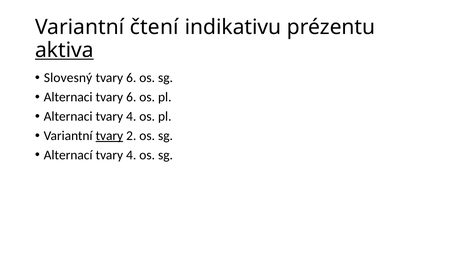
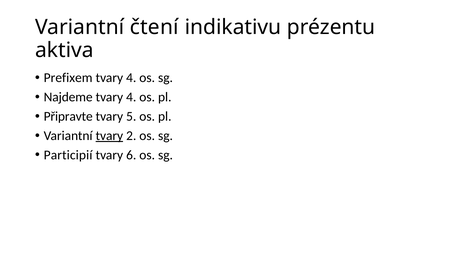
aktiva underline: present -> none
Slovesný: Slovesný -> Prefixem
6 at (131, 78): 6 -> 4
Alternaci at (68, 97): Alternaci -> Najdeme
6 at (131, 97): 6 -> 4
Alternaci at (68, 116): Alternaci -> Připravte
4 at (131, 116): 4 -> 5
Alternací: Alternací -> Participií
4 at (131, 155): 4 -> 6
